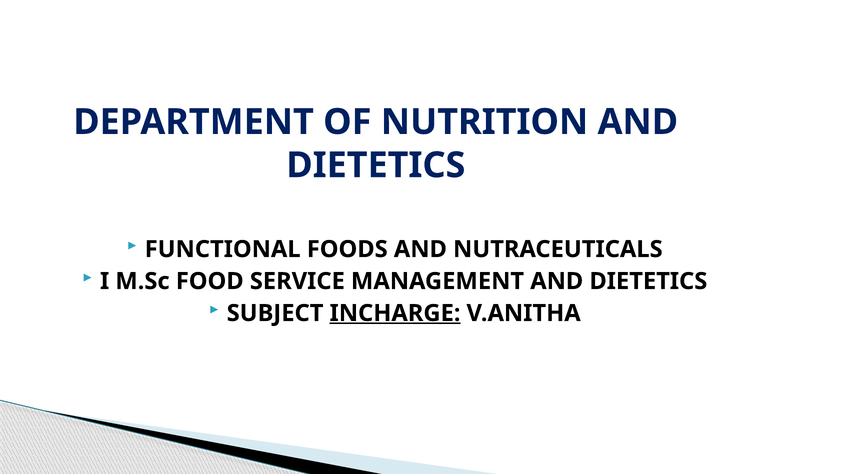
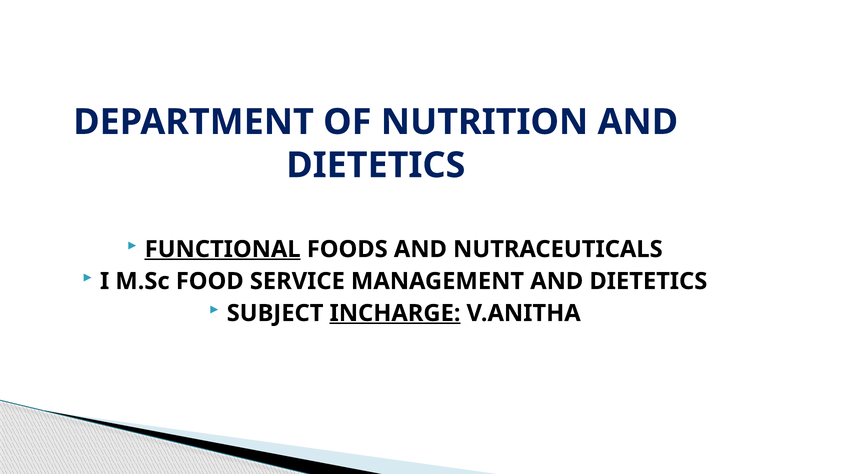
FUNCTIONAL underline: none -> present
